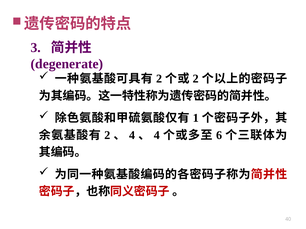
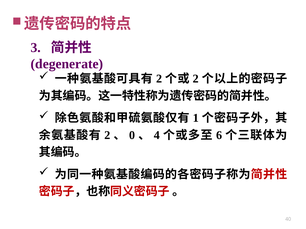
4 at (132, 135): 4 -> 0
